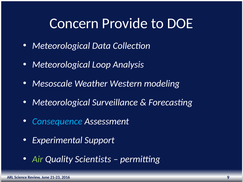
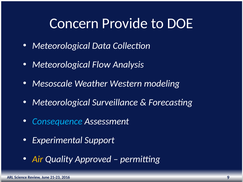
Loop: Loop -> Flow
Air colour: light green -> yellow
Scientists: Scientists -> Approved
